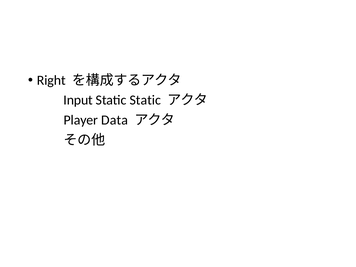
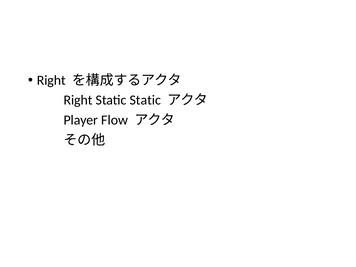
Input at (78, 100): Input -> Right
Data: Data -> Flow
